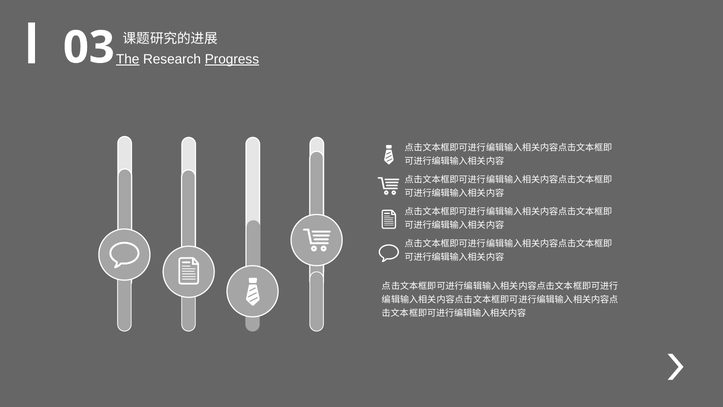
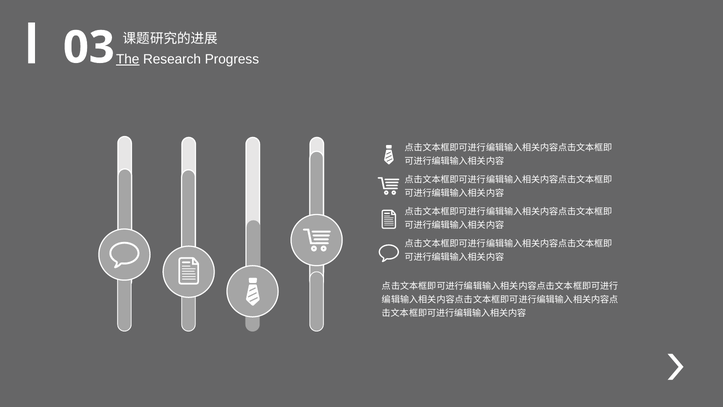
Progress underline: present -> none
